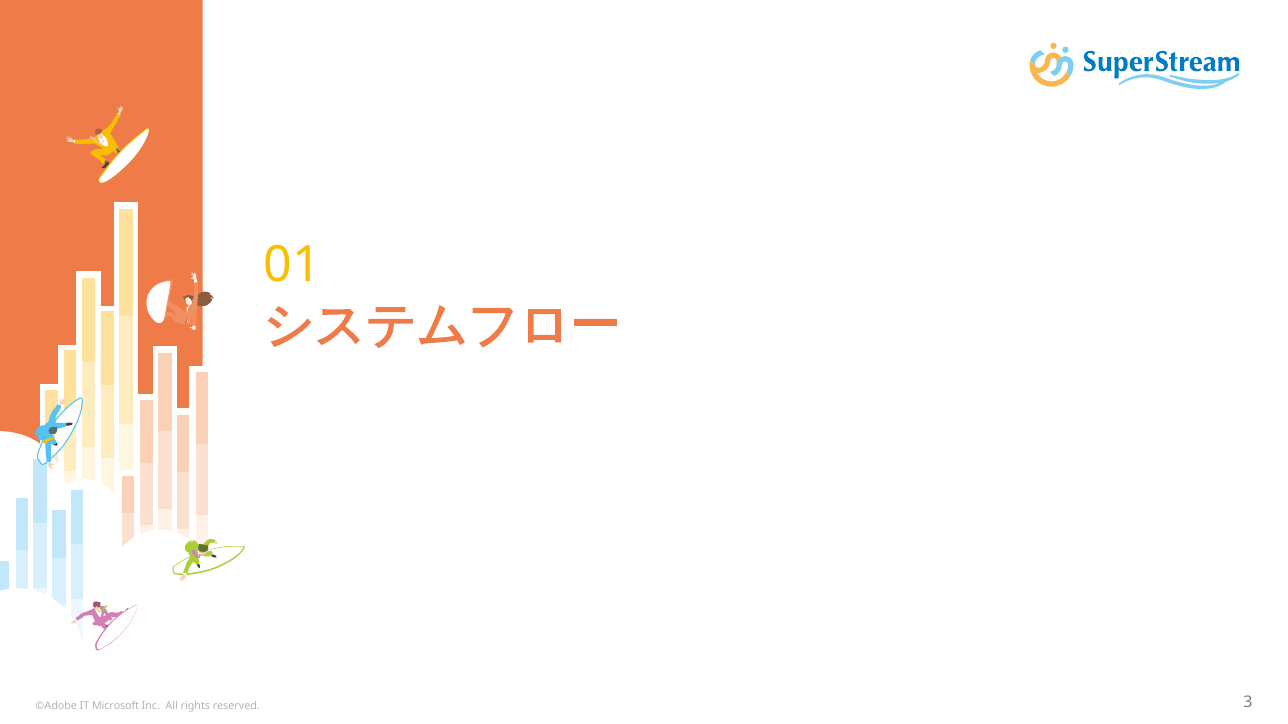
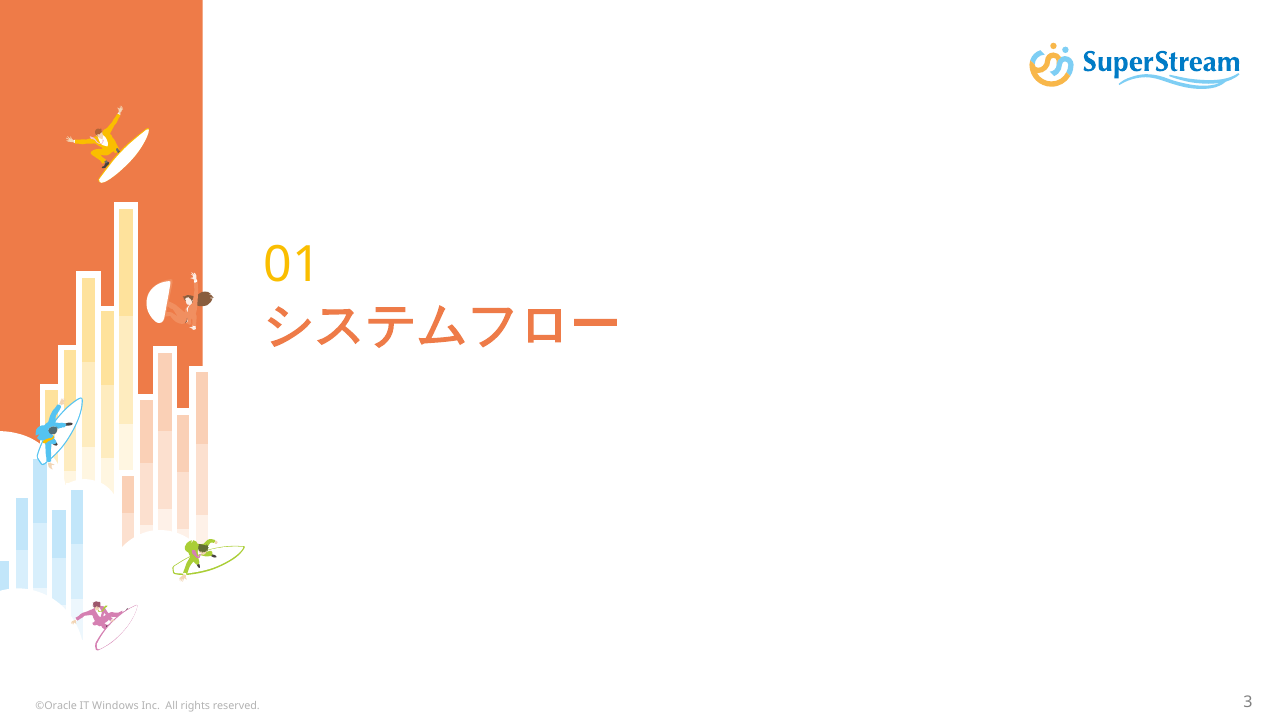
©Adobe: ©Adobe -> ©Oracle
Microsoft: Microsoft -> Windows
